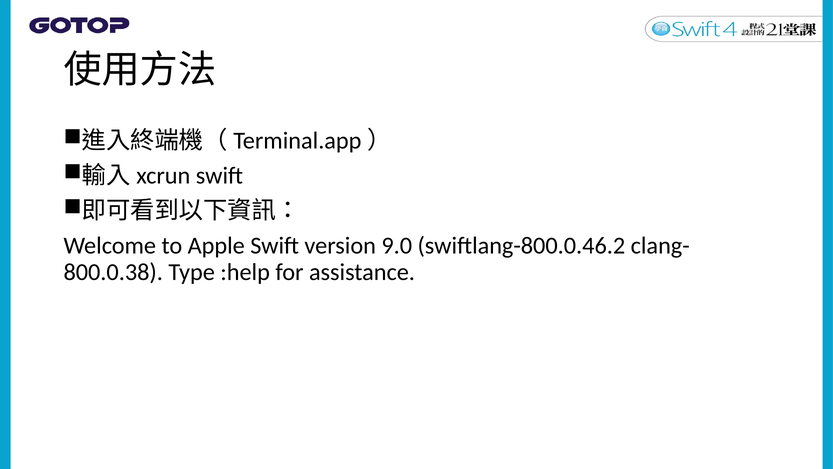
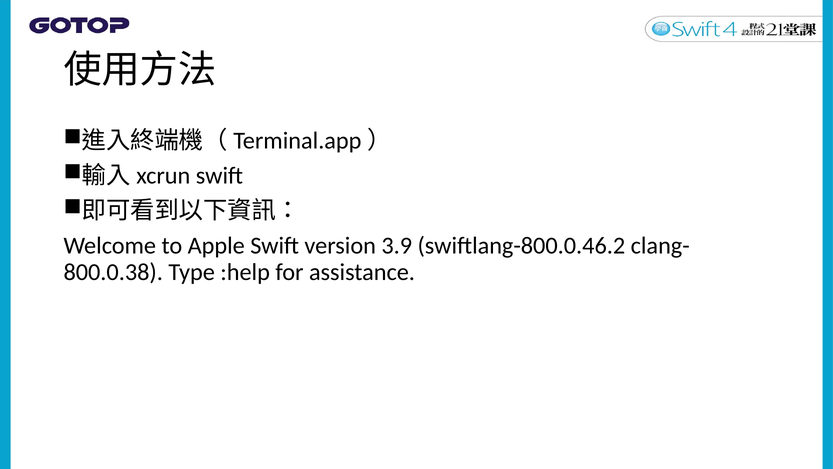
9.0: 9.0 -> 3.9
